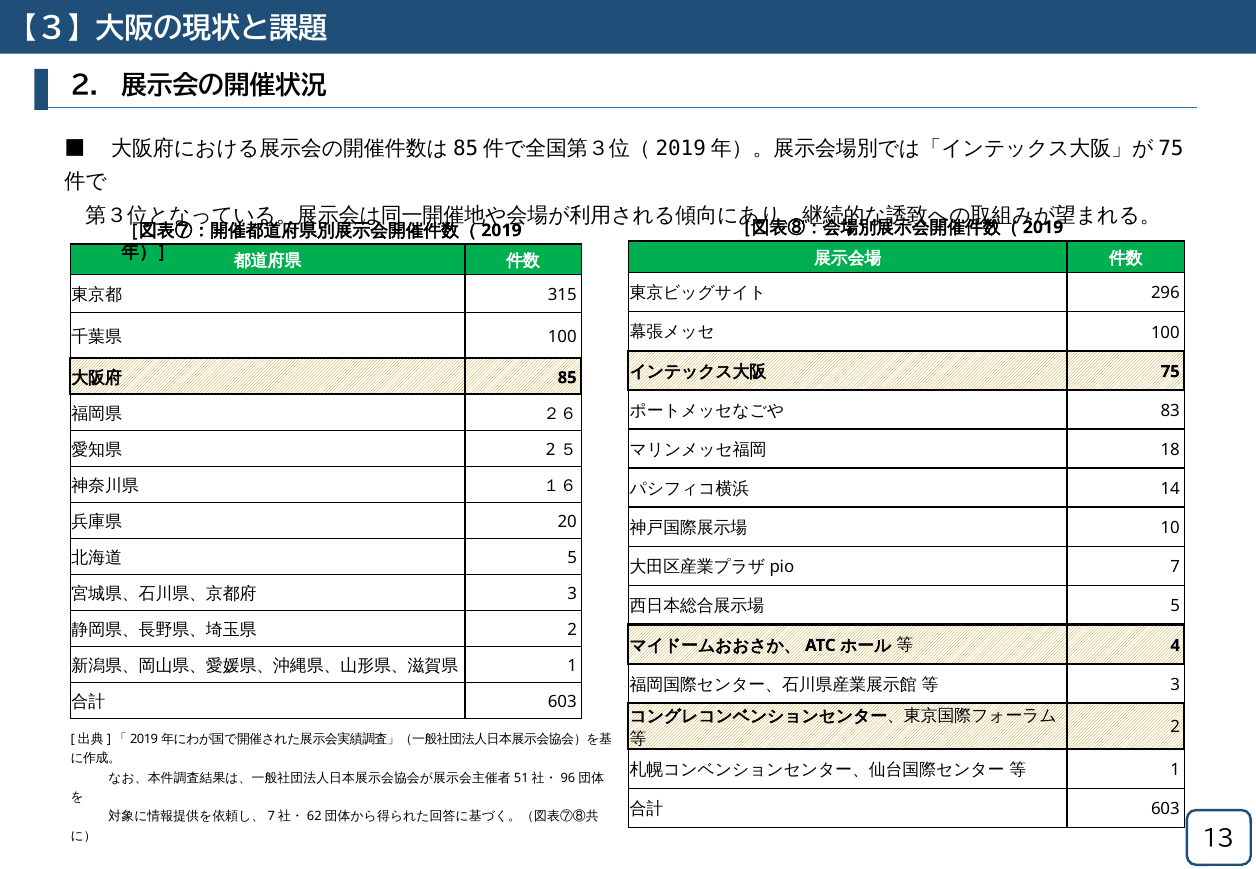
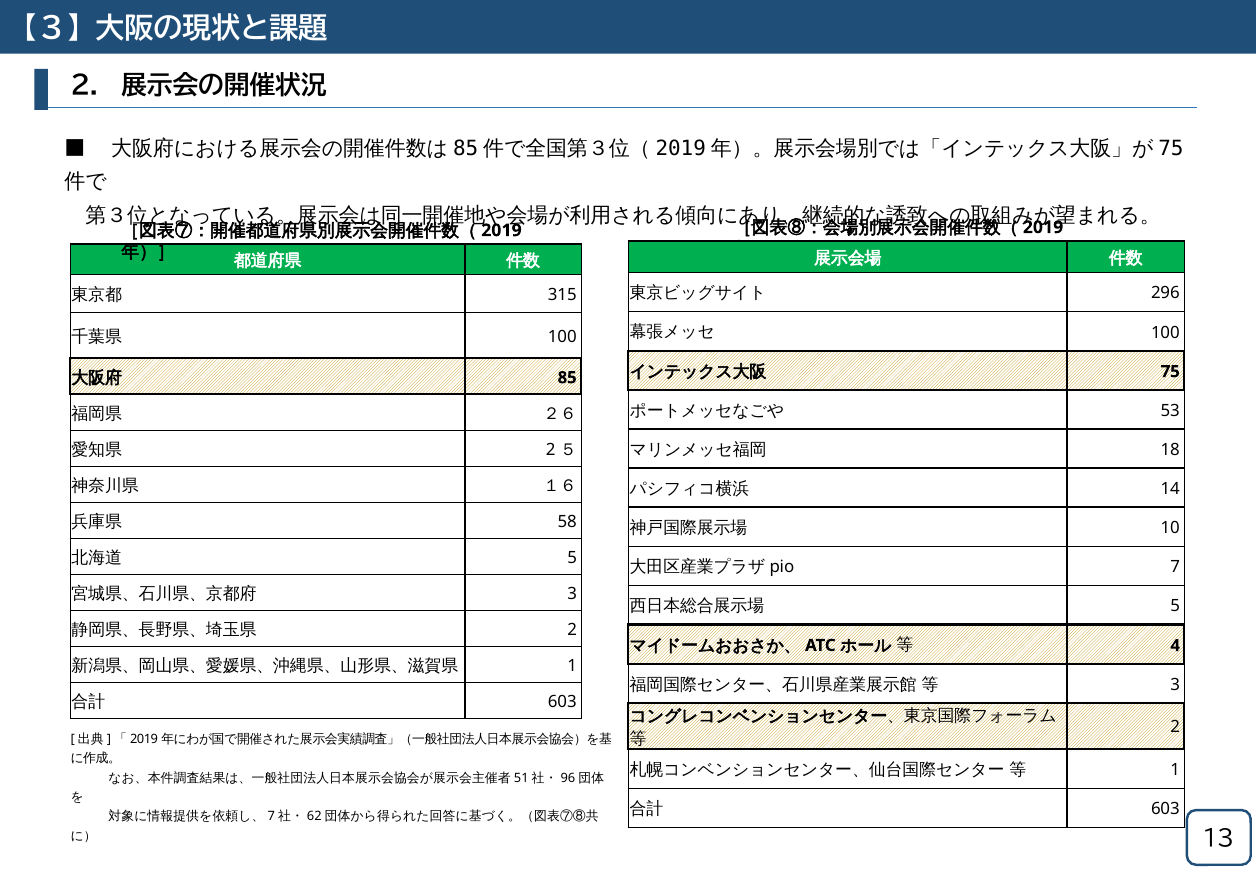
83: 83 -> 53
20: 20 -> 58
